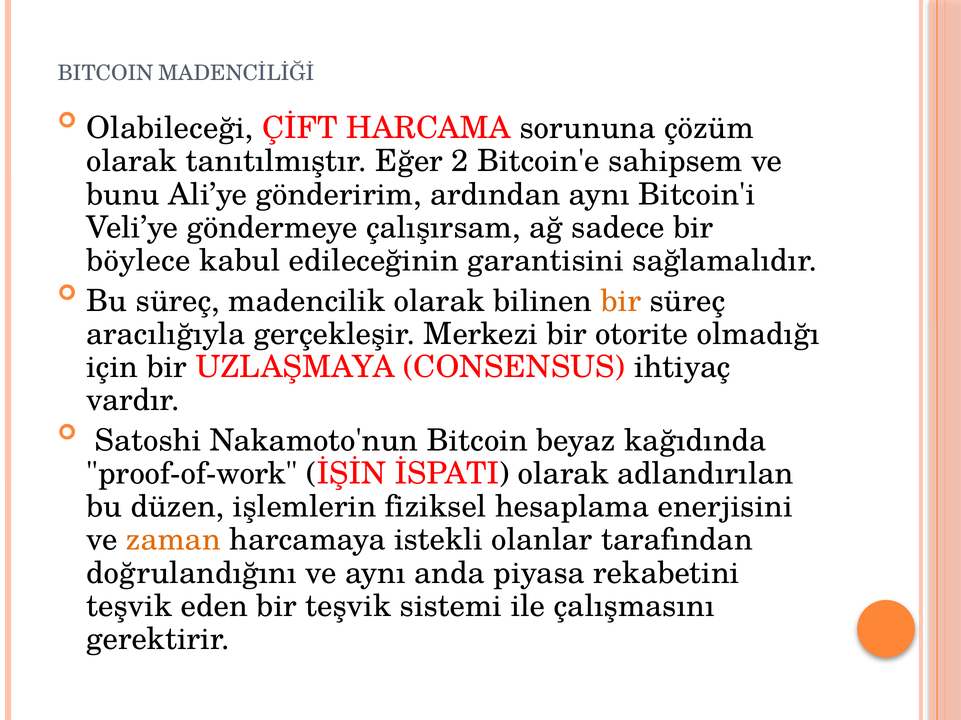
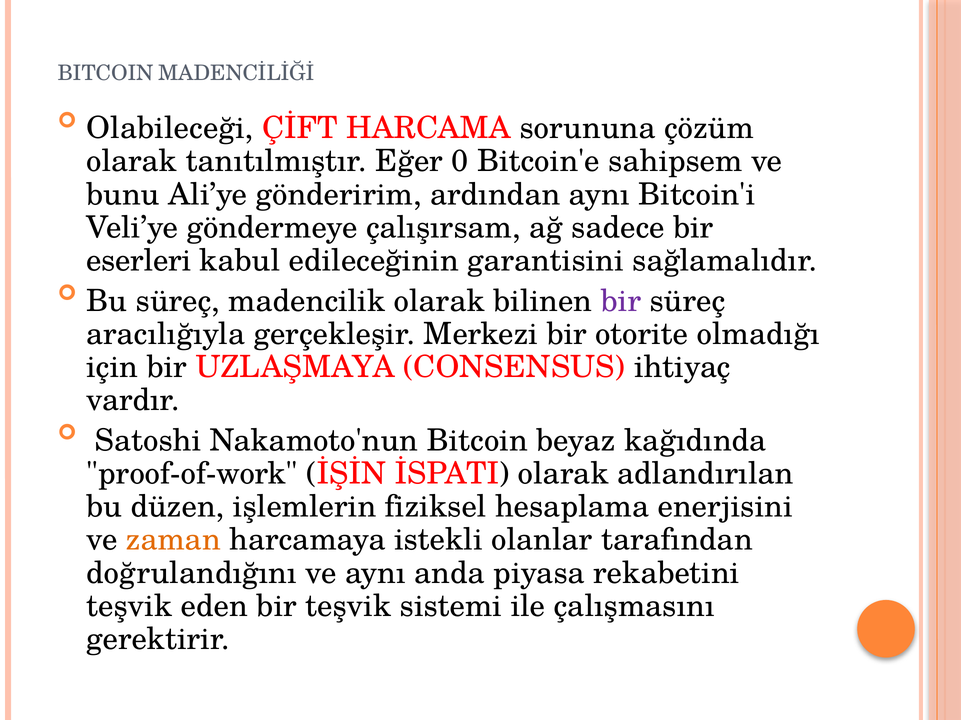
2: 2 -> 0
böylece: böylece -> eserleri
bir at (621, 301) colour: orange -> purple
